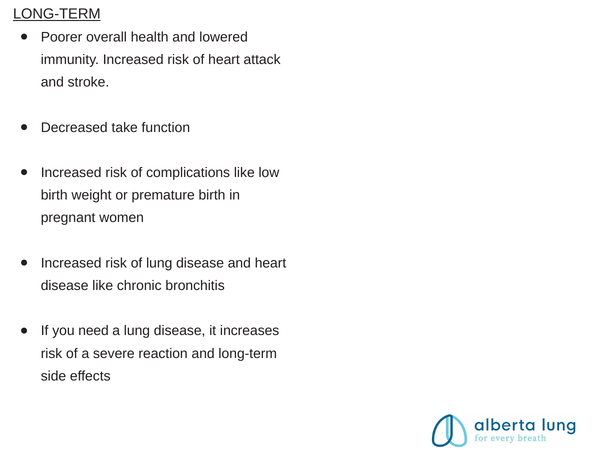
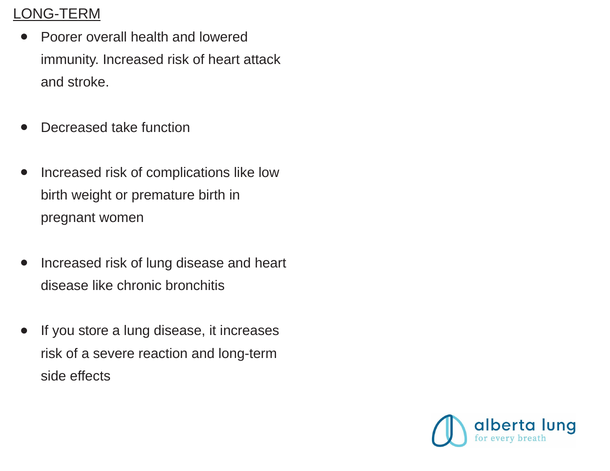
need: need -> store
